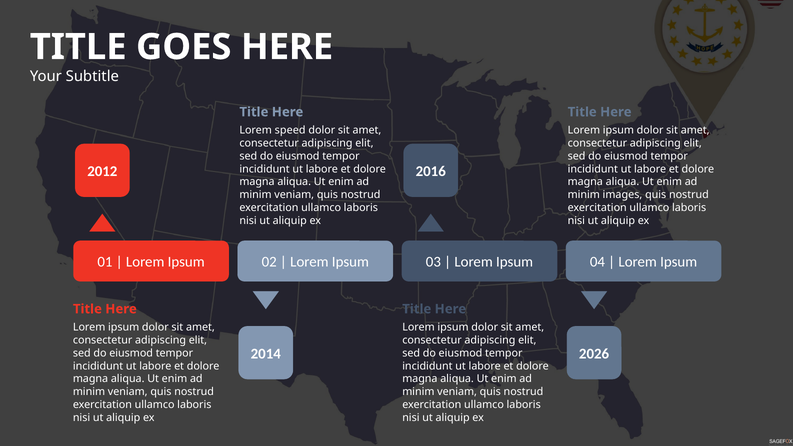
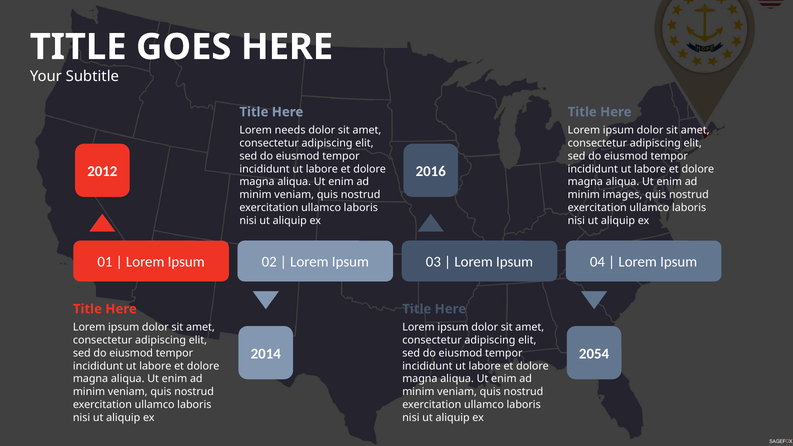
speed: speed -> needs
2026: 2026 -> 2054
